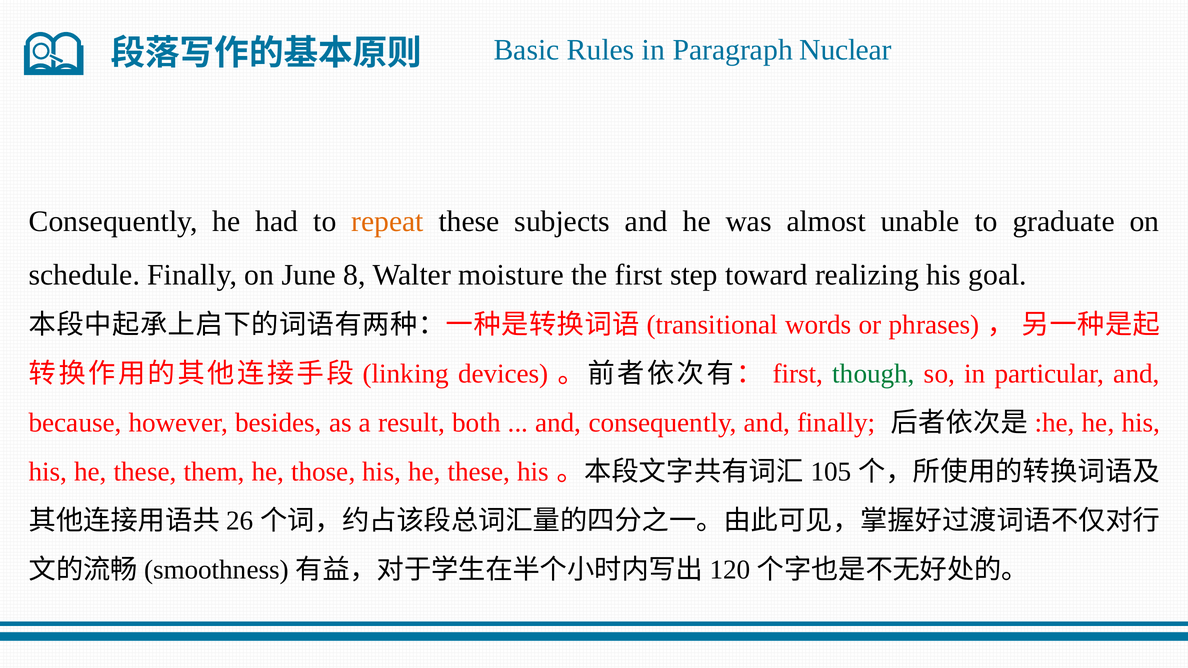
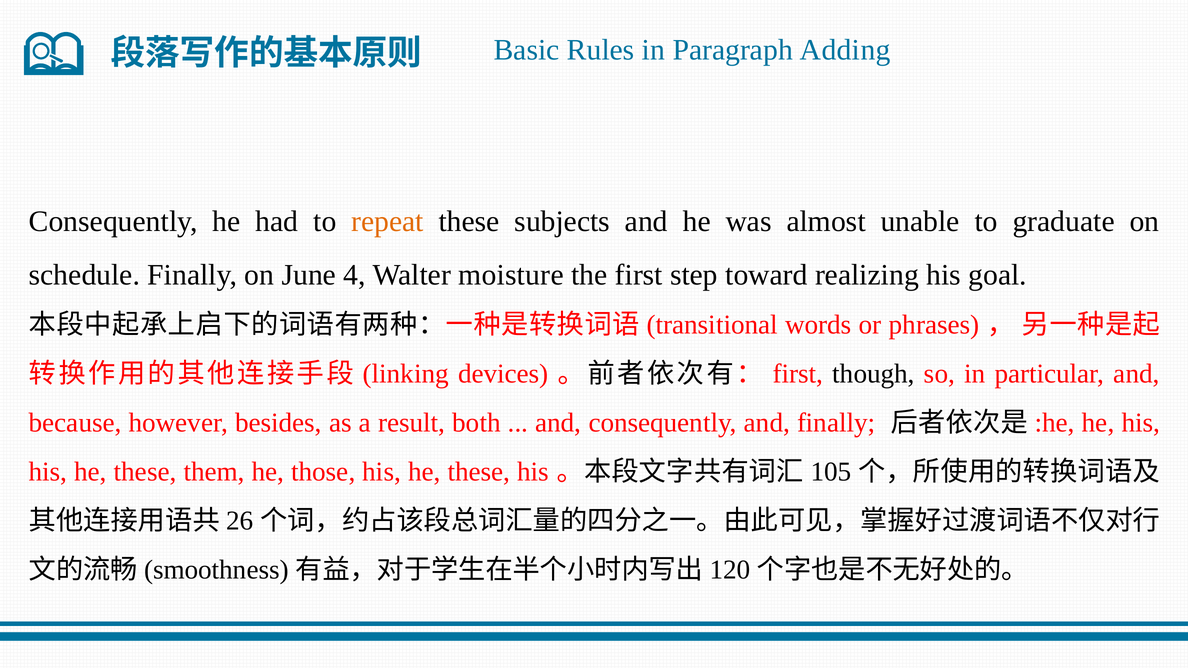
Nuclear: Nuclear -> Adding
8: 8 -> 4
though colour: green -> black
